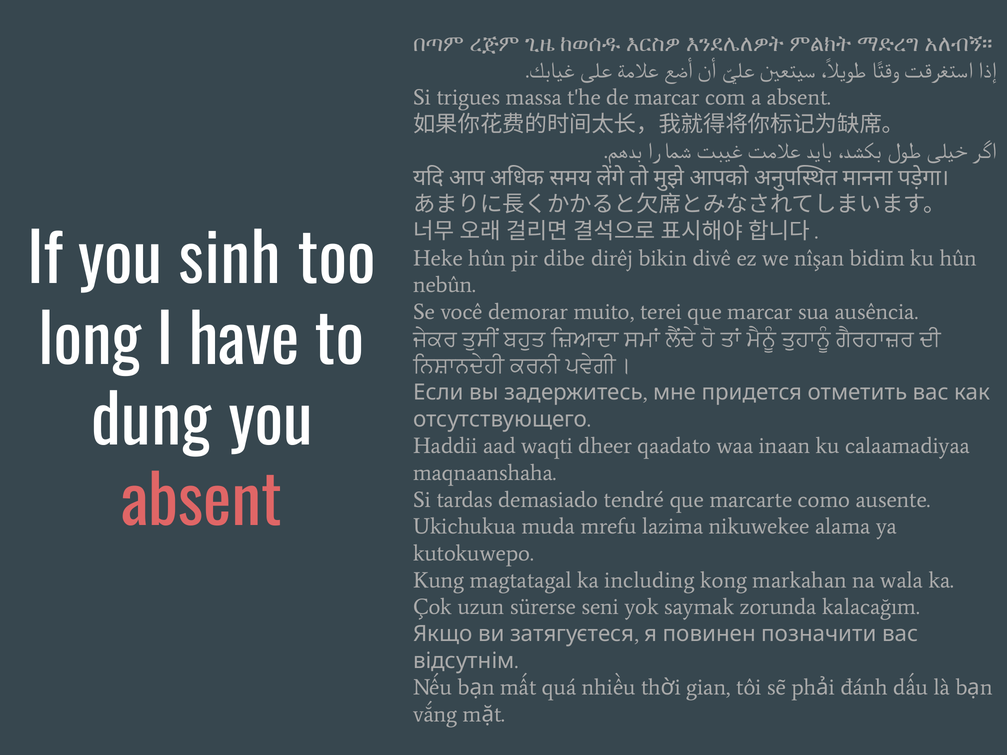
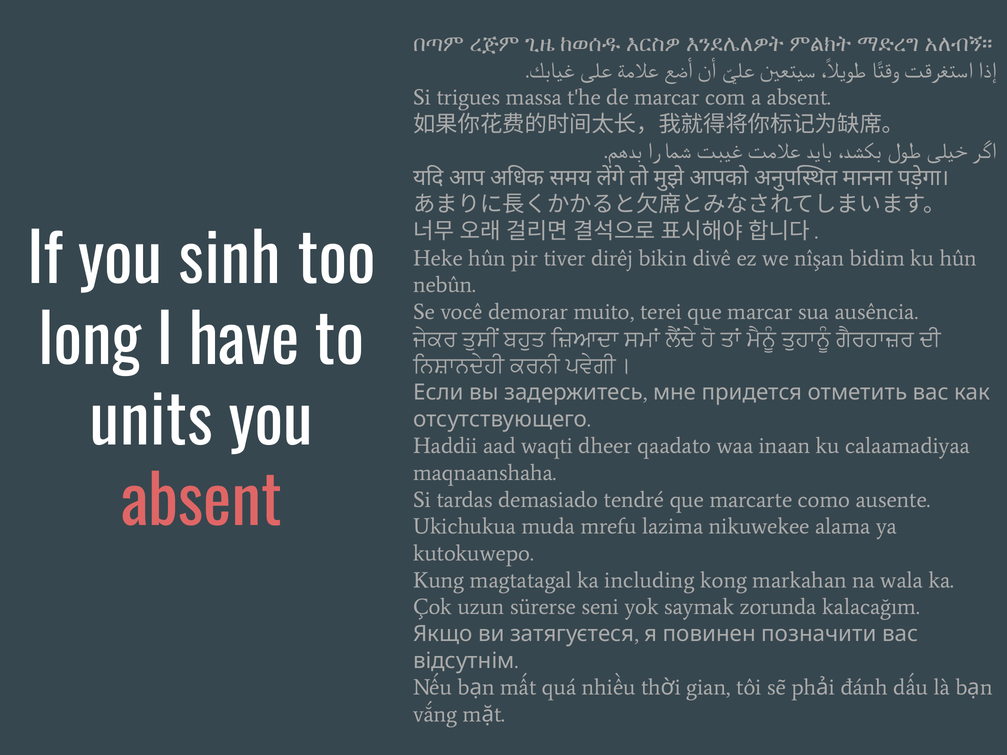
dibe: dibe -> tiver
dung: dung -> units
